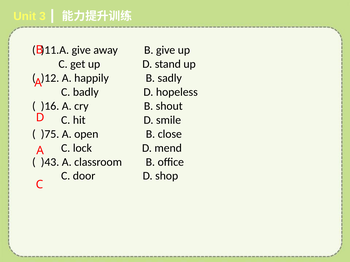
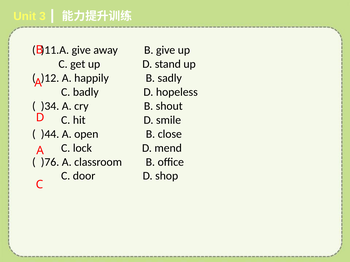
)16: )16 -> )34
)75: )75 -> )44
)43: )43 -> )76
